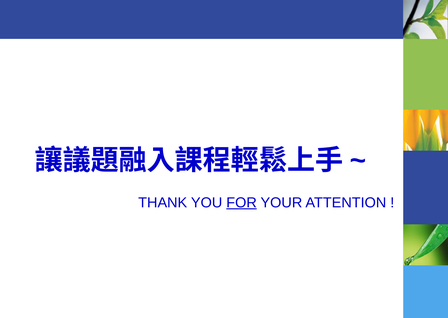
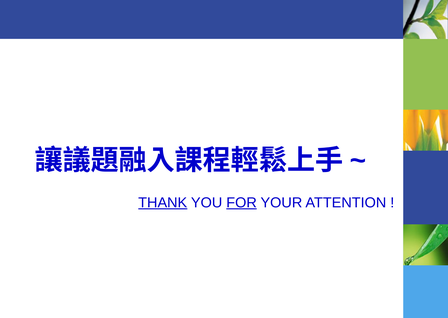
THANK underline: none -> present
